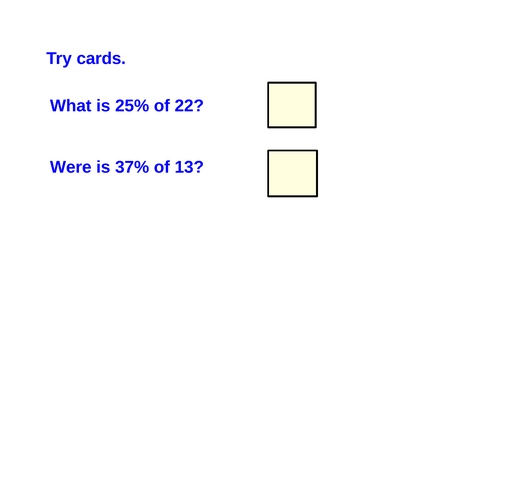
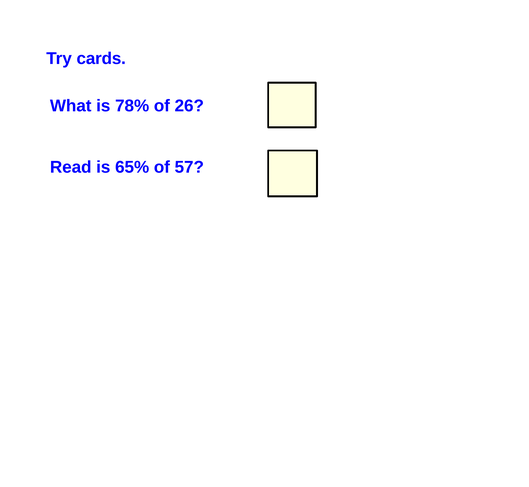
25%: 25% -> 78%
22: 22 -> 26
Were: Were -> Read
37%: 37% -> 65%
13: 13 -> 57
